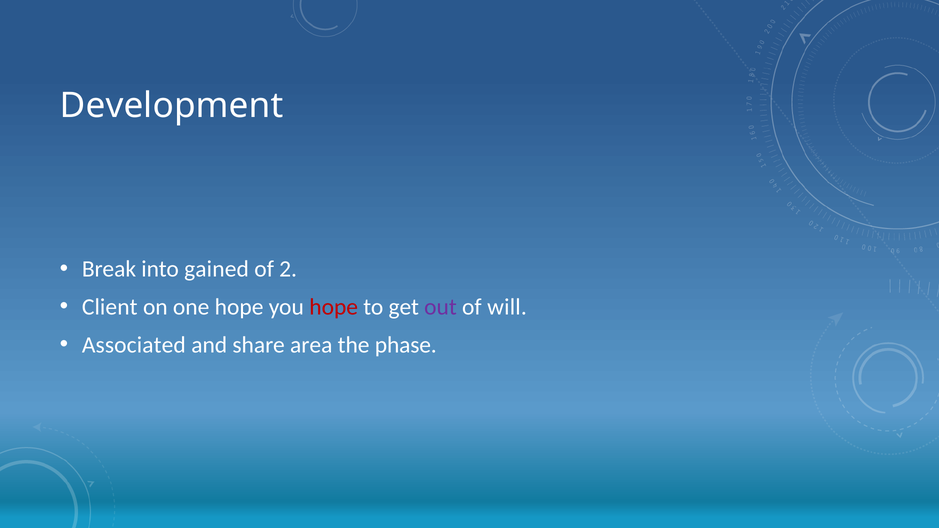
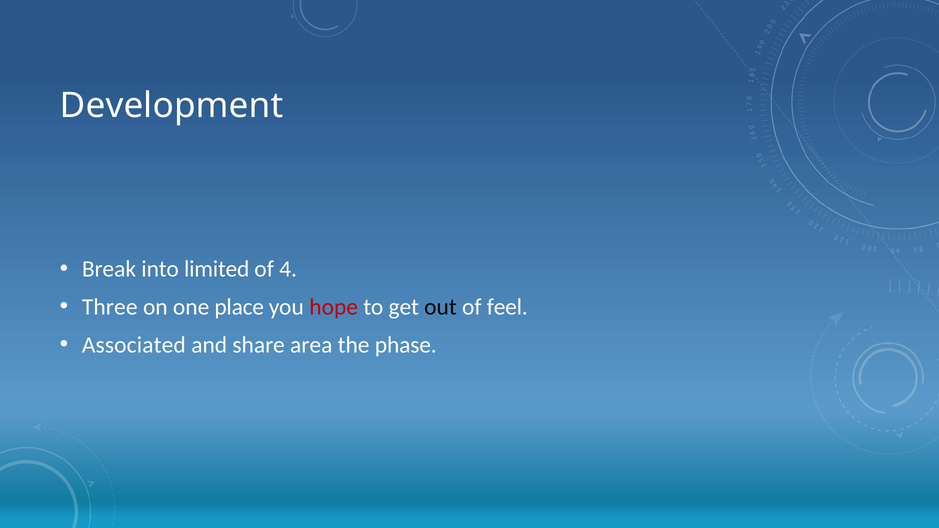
gained: gained -> limited
2: 2 -> 4
Client: Client -> Three
one hope: hope -> place
out colour: purple -> black
will: will -> feel
